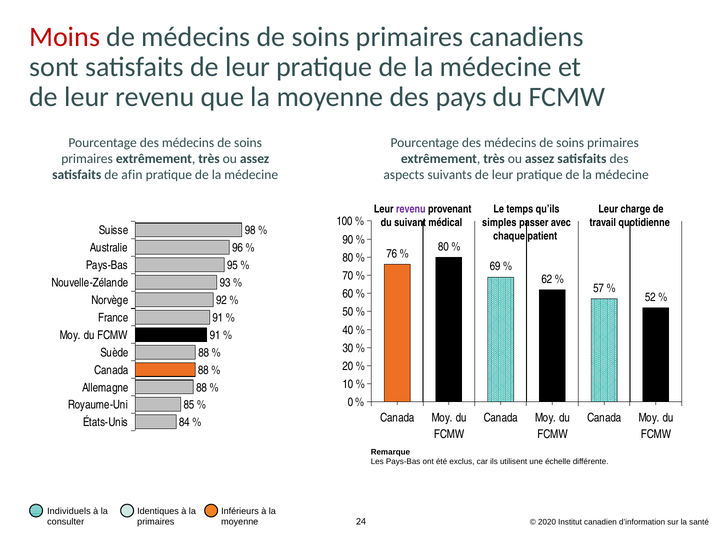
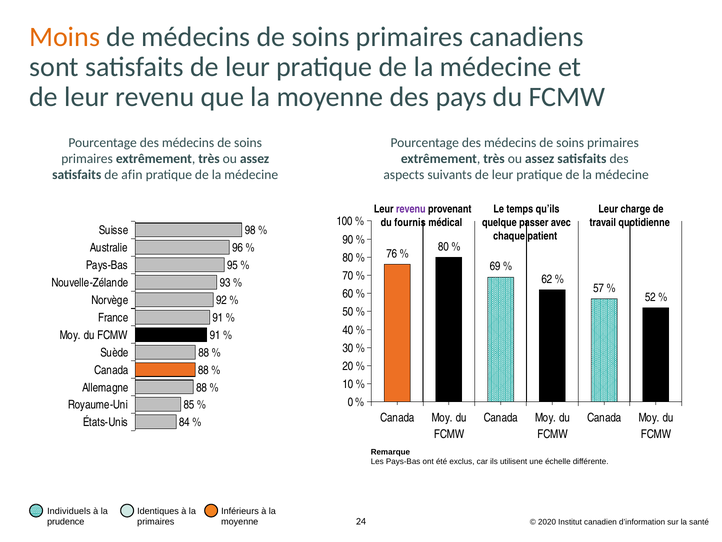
Moins colour: red -> orange
suivant: suivant -> fournis
simples: simples -> quelque
consulter: consulter -> prudence
